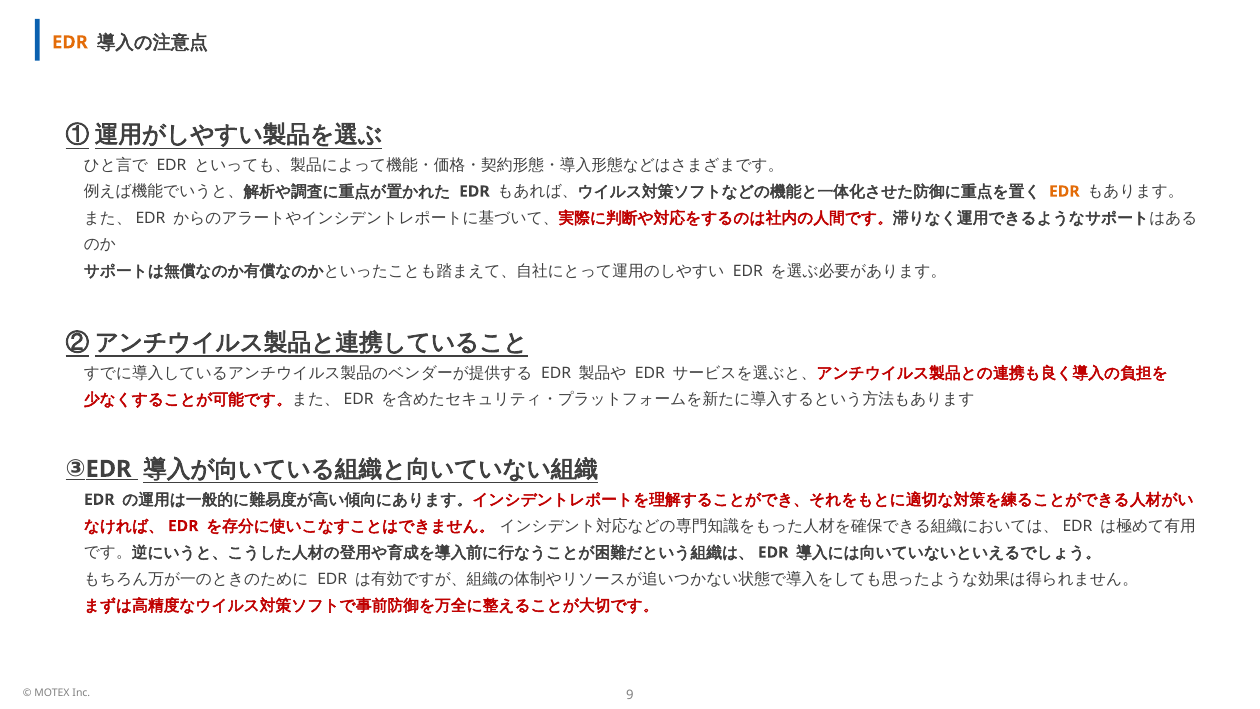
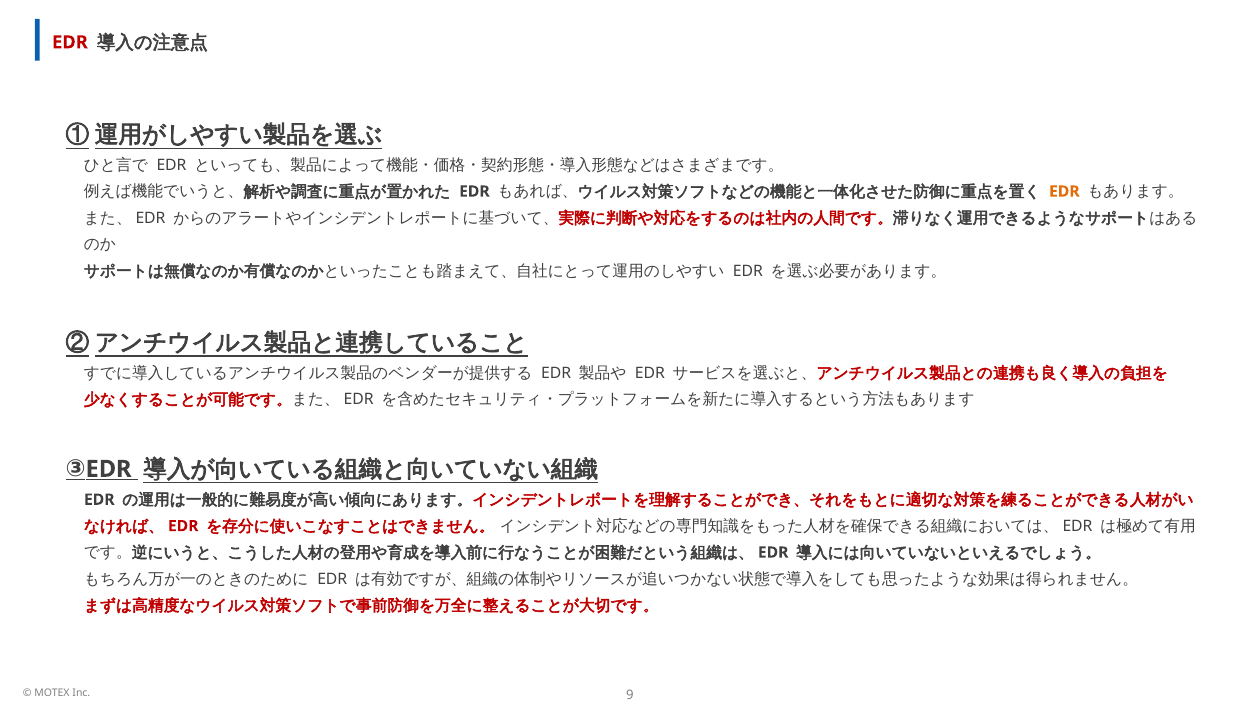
EDR at (70, 42) colour: orange -> red
